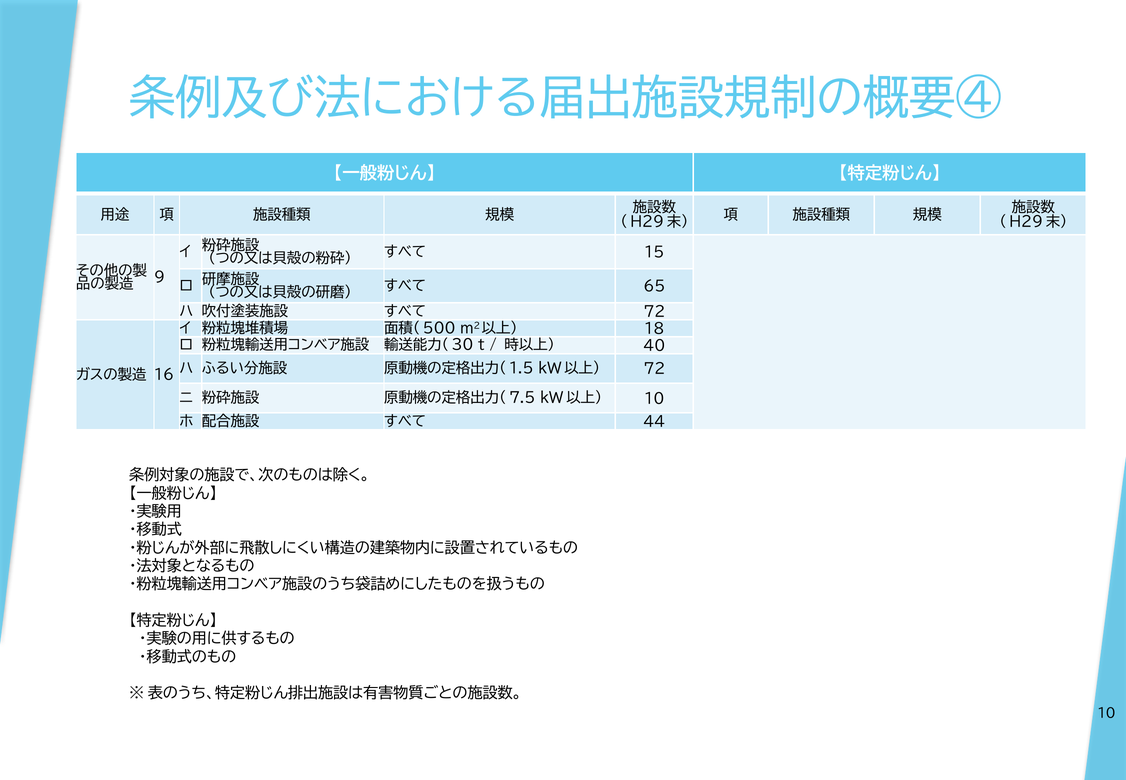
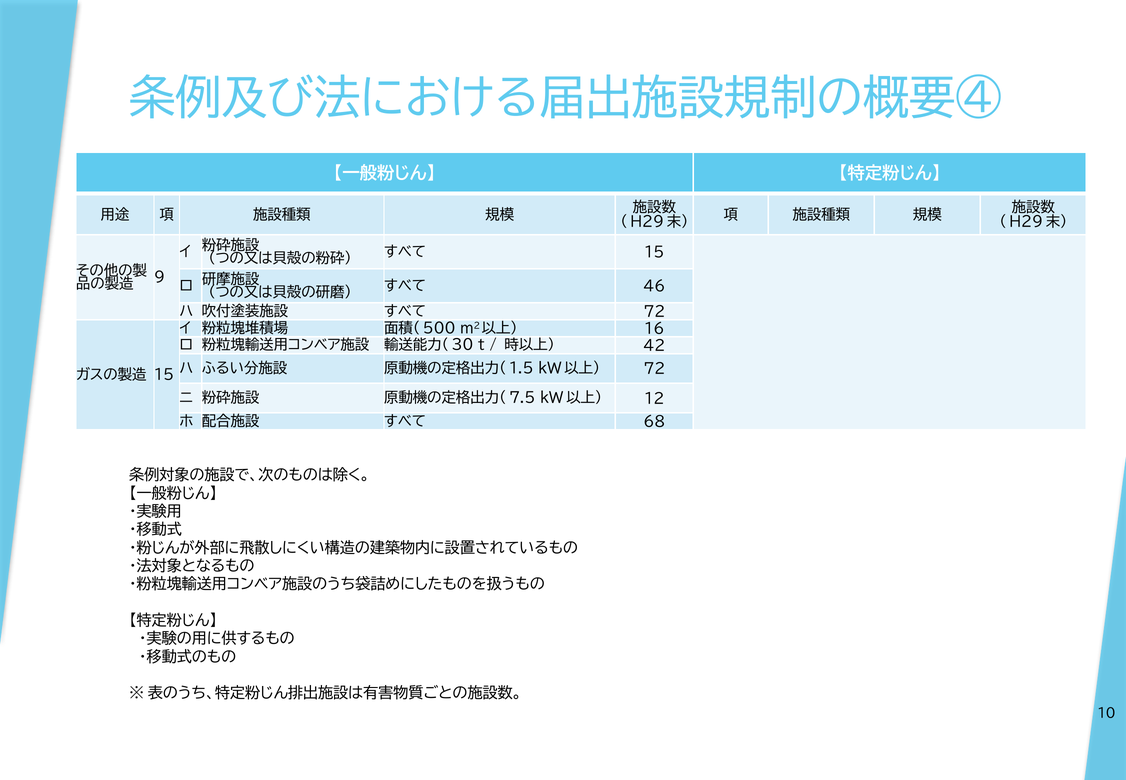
65: 65 -> 46
18: 18 -> 16
40: 40 -> 42
16 at (164, 375): 16 -> 15
10 at (654, 399): 10 -> 12
44: 44 -> 68
